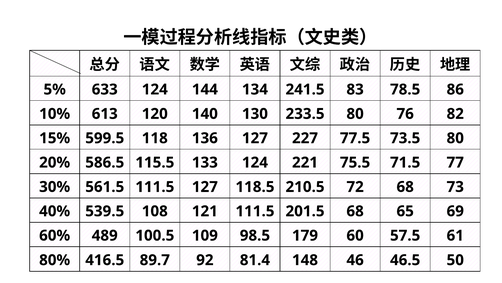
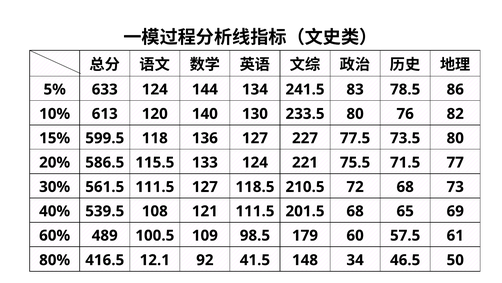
89.7: 89.7 -> 12.1
81.4: 81.4 -> 41.5
46: 46 -> 34
